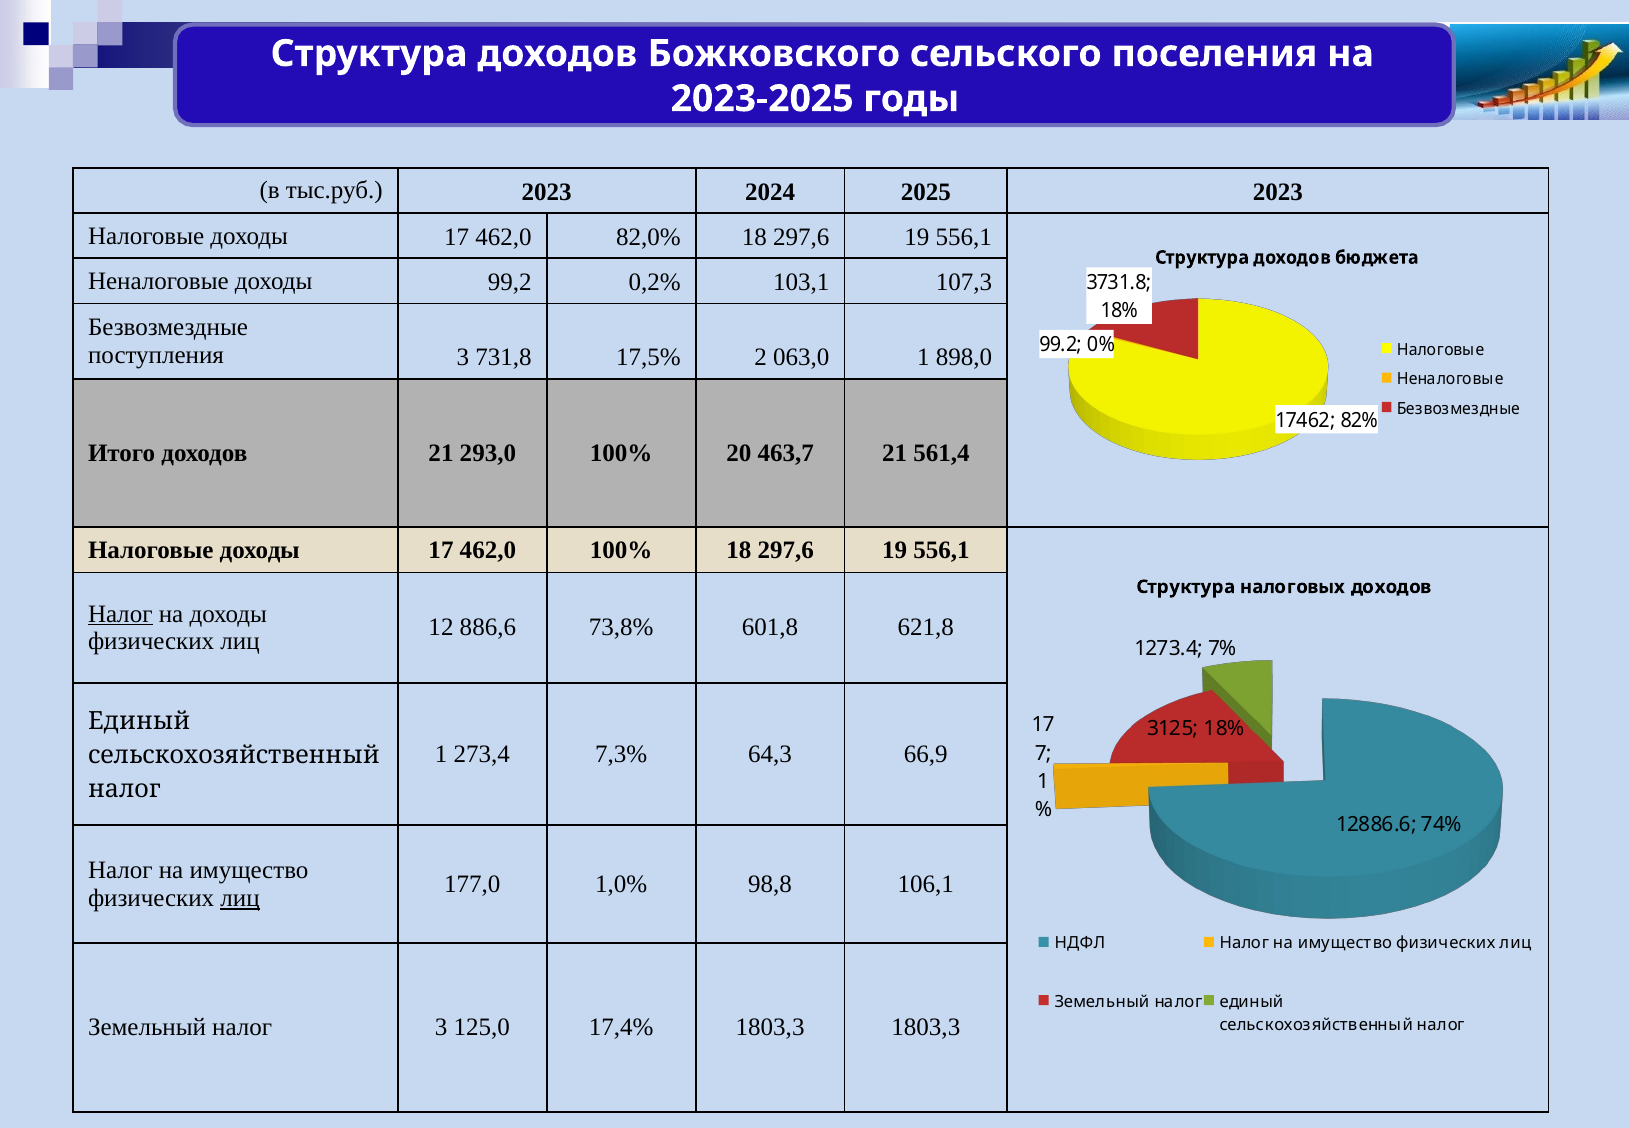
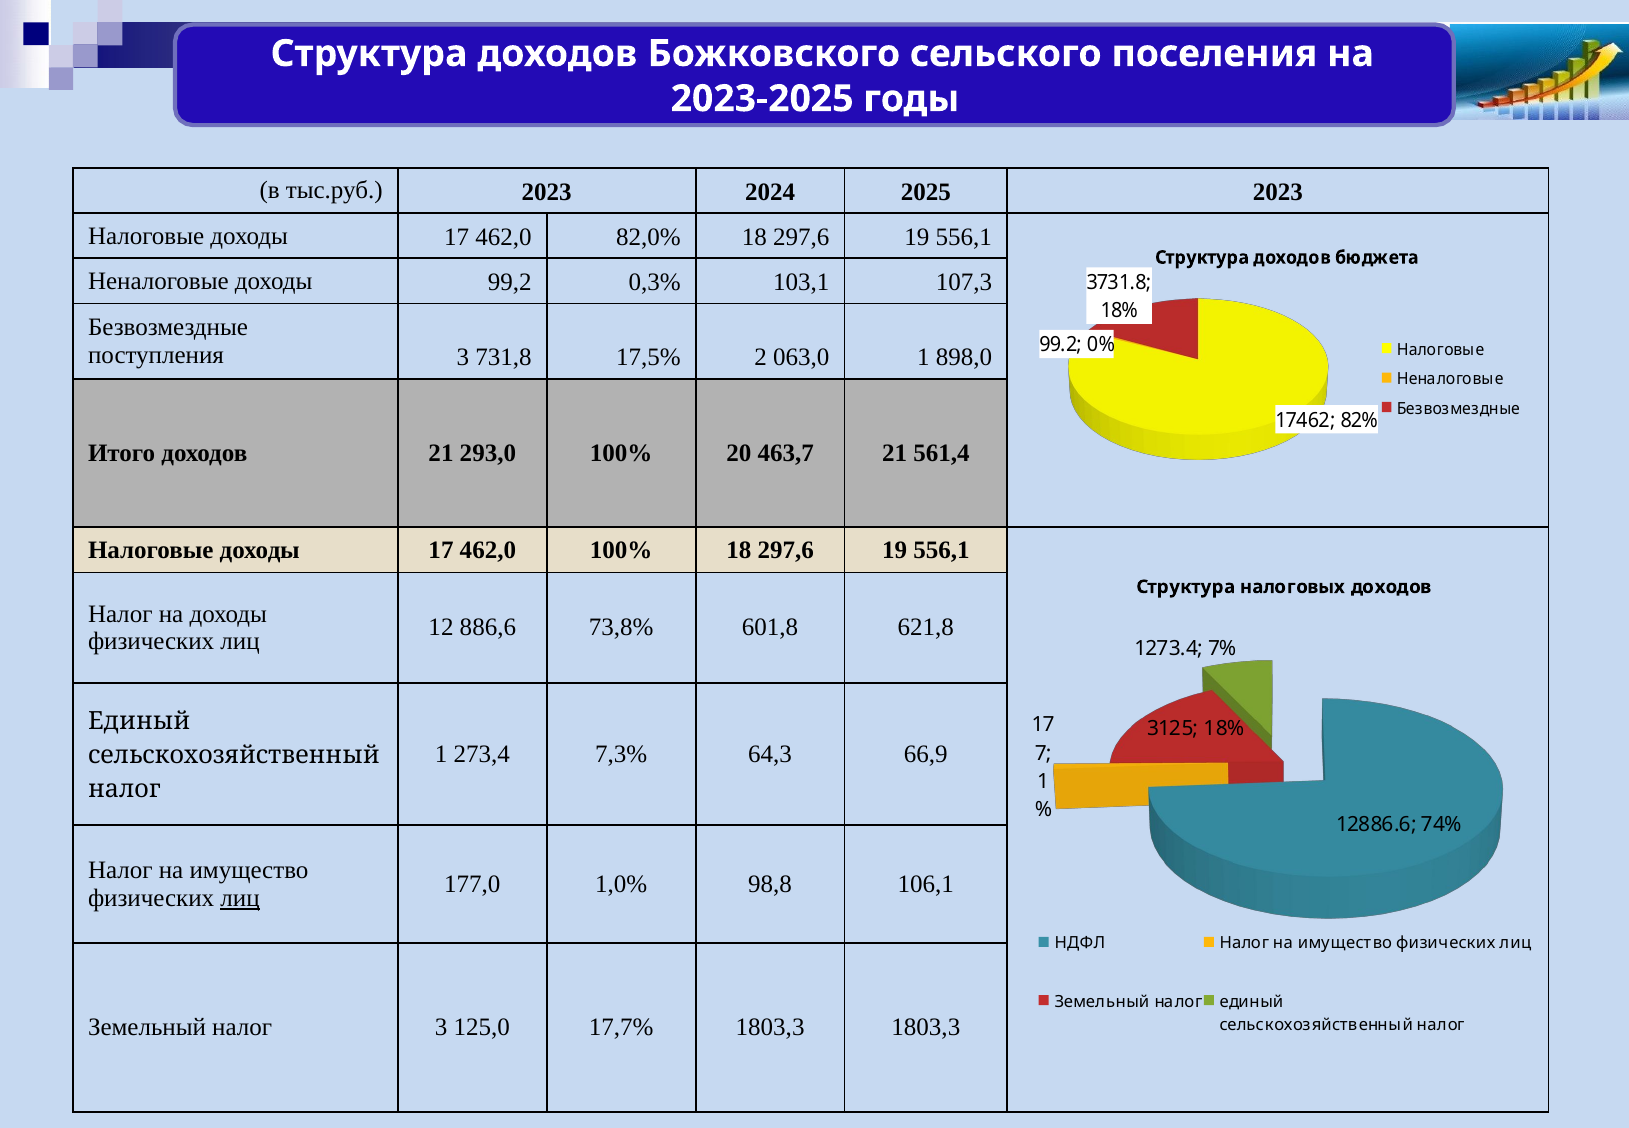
0,2%: 0,2% -> 0,3%
Налог at (120, 614) underline: present -> none
17,4%: 17,4% -> 17,7%
